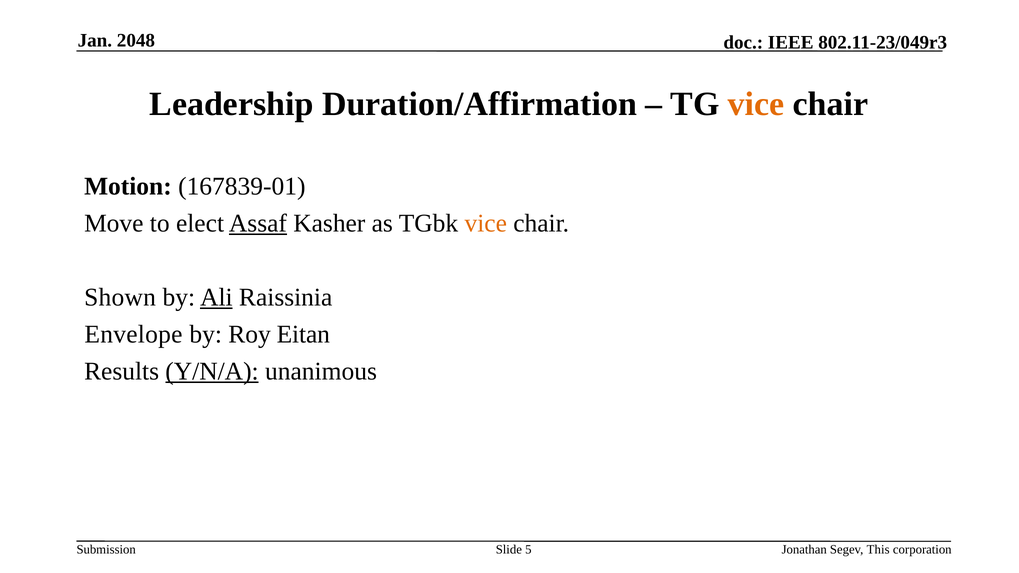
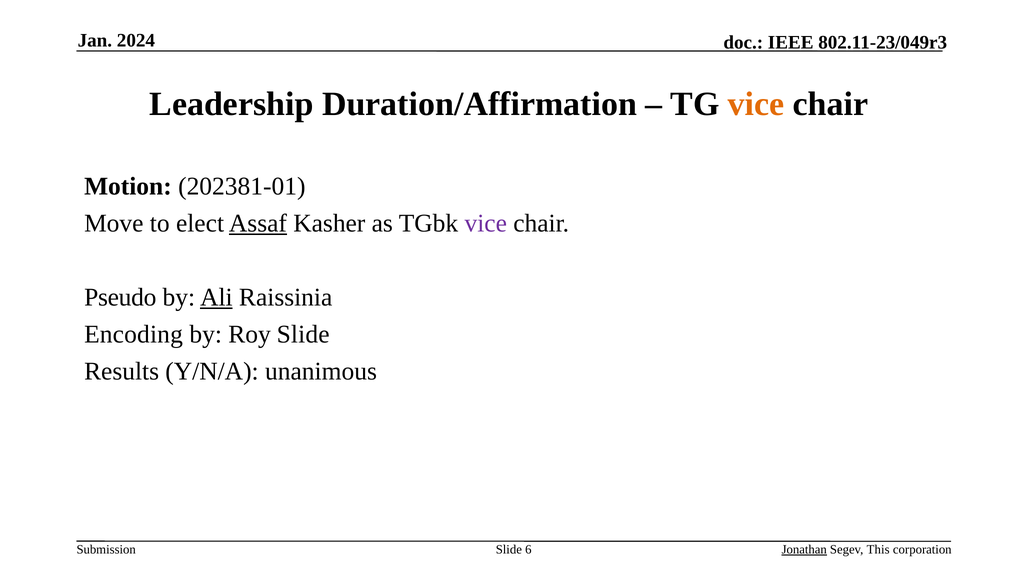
2048: 2048 -> 2024
167839-01: 167839-01 -> 202381-01
vice at (486, 223) colour: orange -> purple
Shown: Shown -> Pseudo
Envelope: Envelope -> Encoding
Roy Eitan: Eitan -> Slide
Y/N/A underline: present -> none
5: 5 -> 6
Jonathan underline: none -> present
